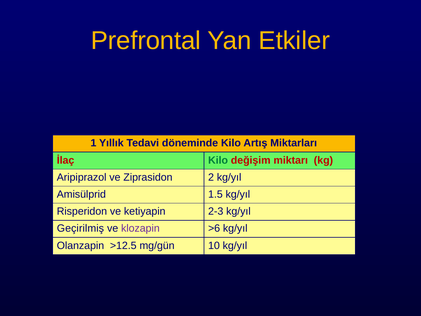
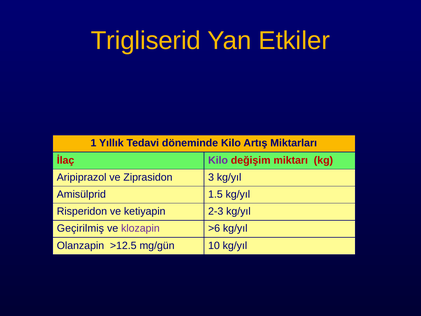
Prefrontal: Prefrontal -> Trigliserid
Kilo at (218, 160) colour: green -> purple
2: 2 -> 3
